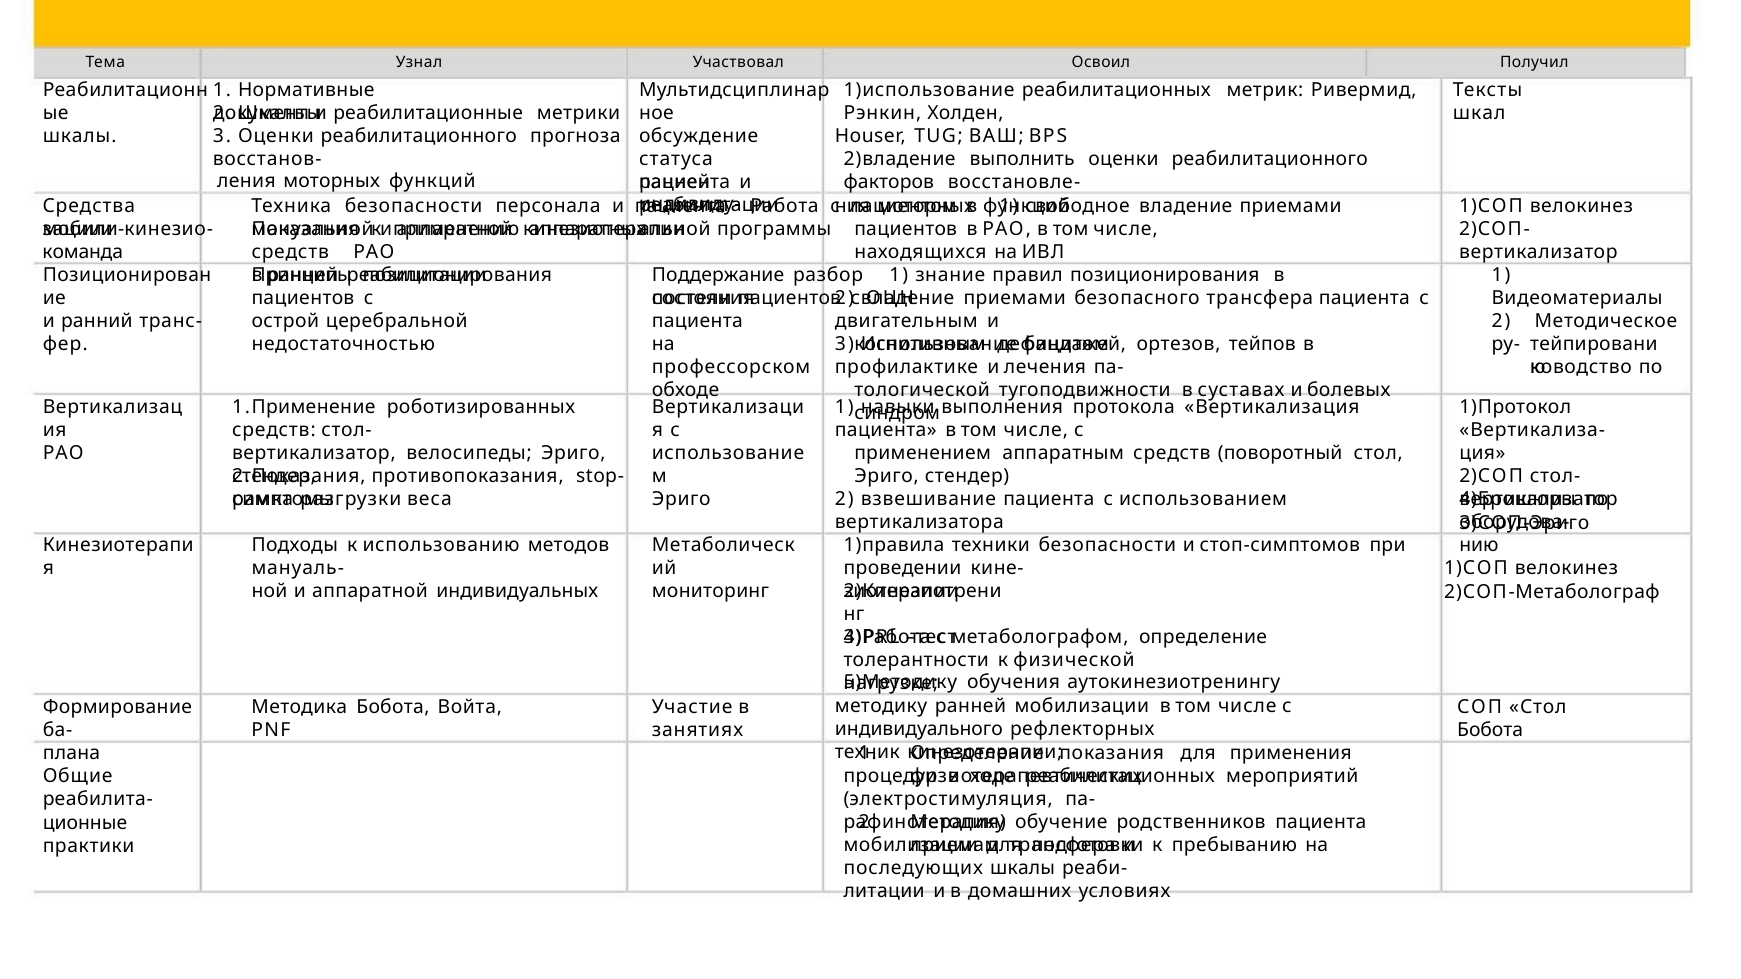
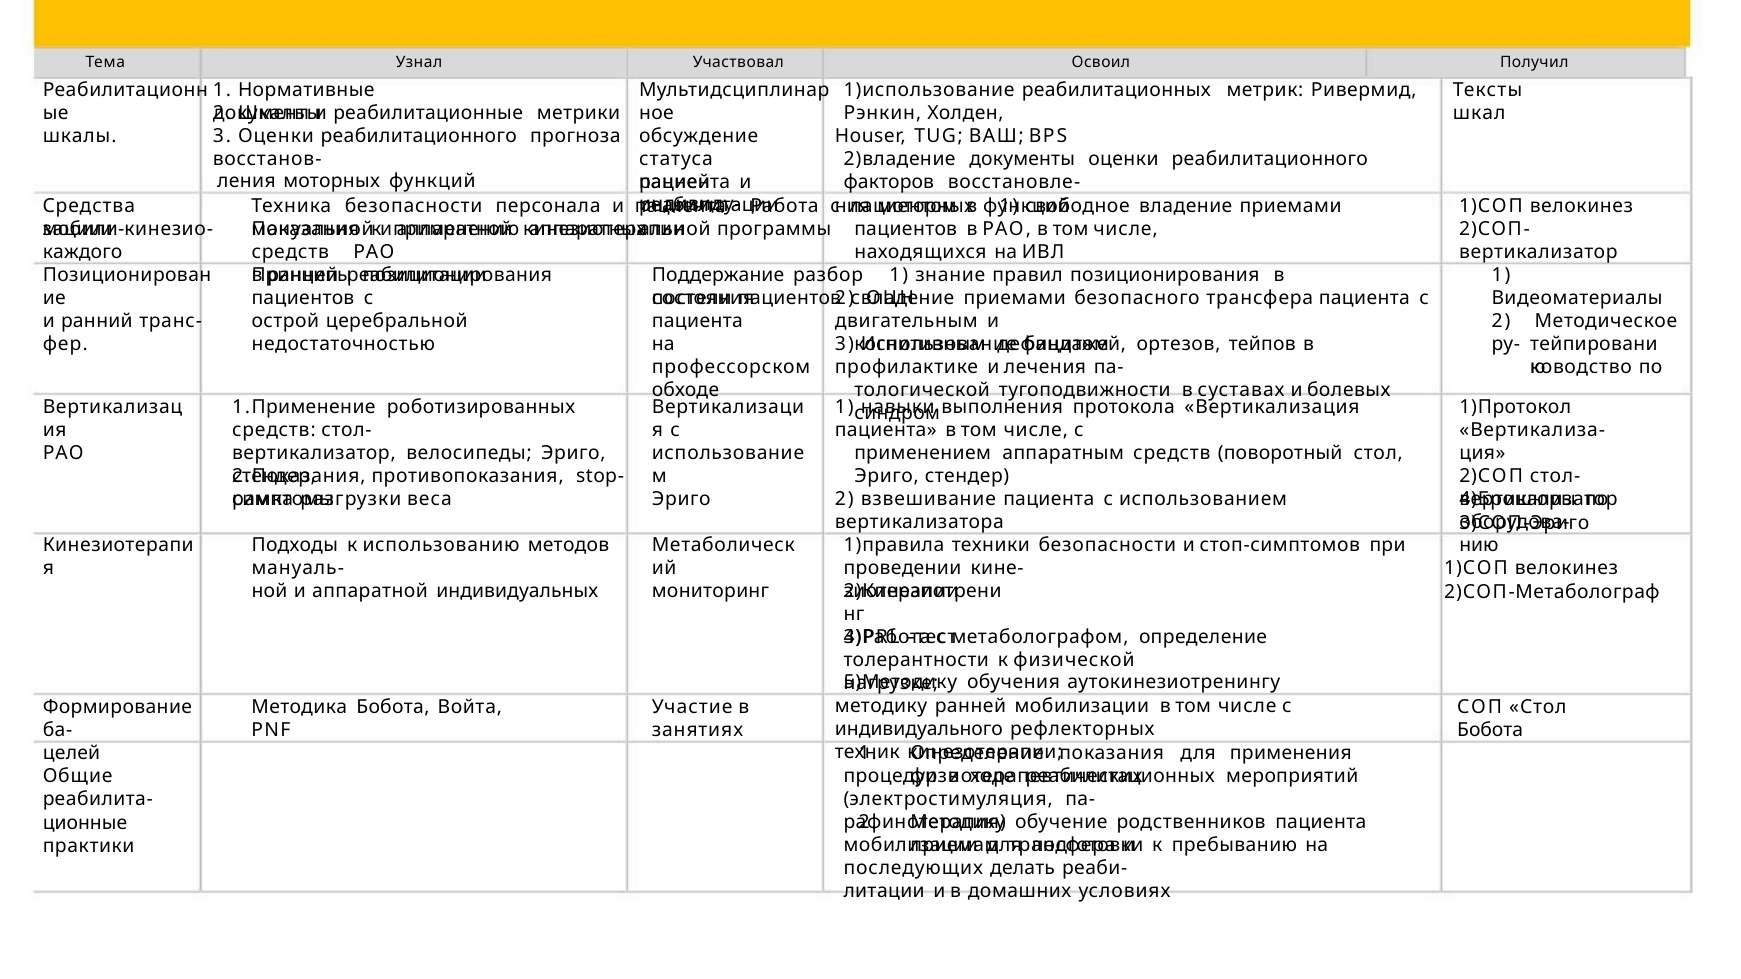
2)владение выполнить: выполнить -> документы
команда: команда -> каждого
плана: плана -> целей
последующих шкалы: шкалы -> делать
